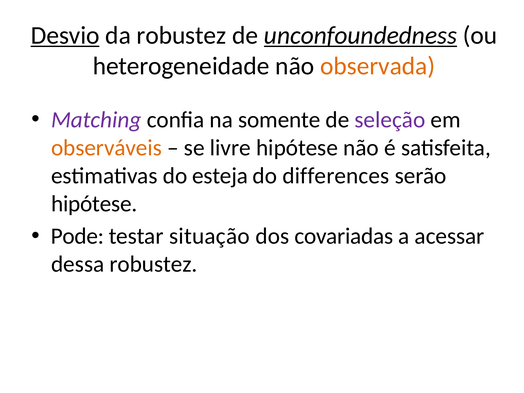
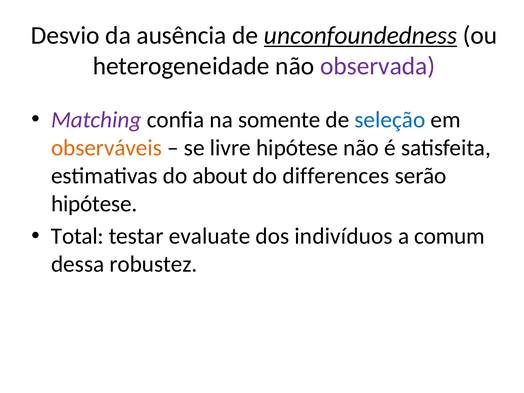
Desvio underline: present -> none
da robustez: robustez -> ausência
observada colour: orange -> purple
seleção colour: purple -> blue
esteja: esteja -> about
Pode: Pode -> Total
situação: situação -> evaluate
covariadas: covariadas -> indivíduos
acessar: acessar -> comum
